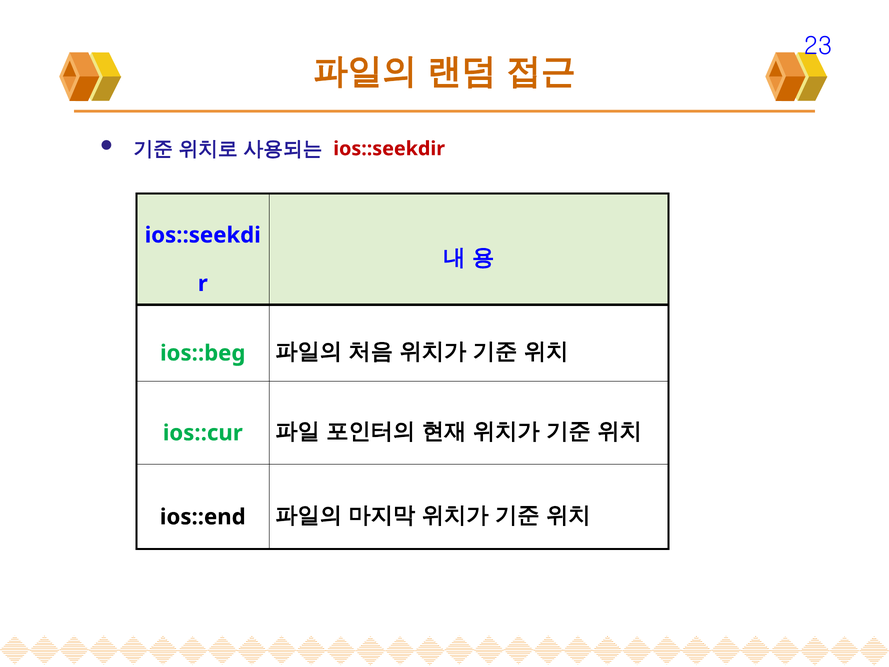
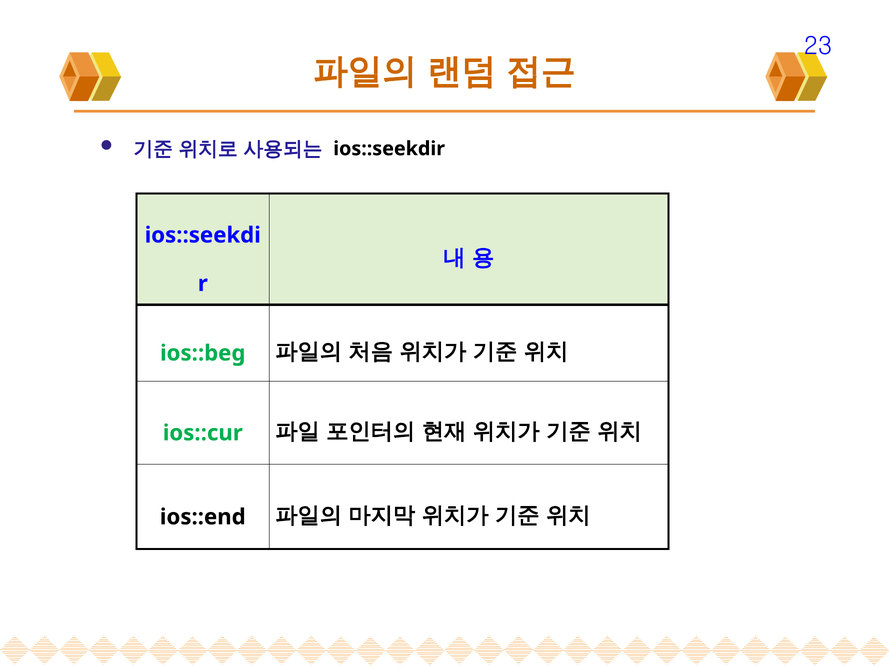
ios::seekdir colour: red -> black
